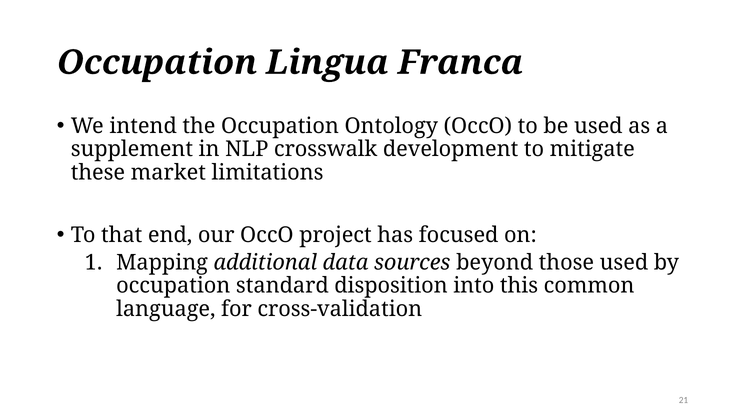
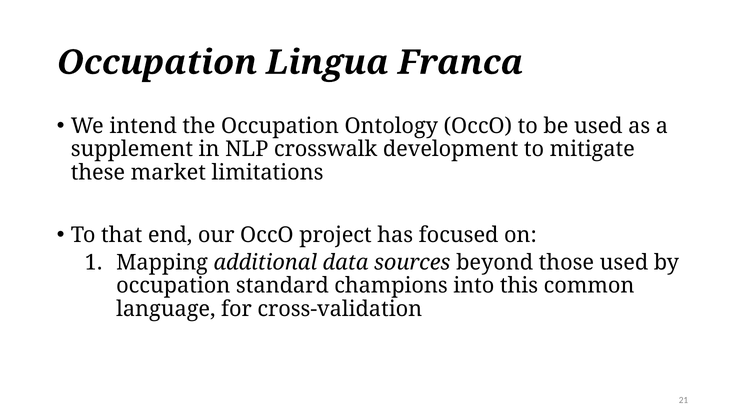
disposition: disposition -> champions
